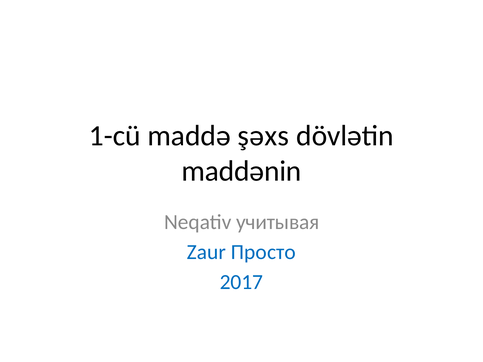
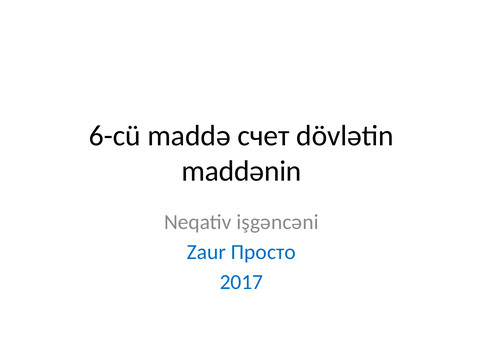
1-cü: 1-cü -> 6-cü
şəxs: şəxs -> счет
учитывая: учитывая -> işgəncəni
